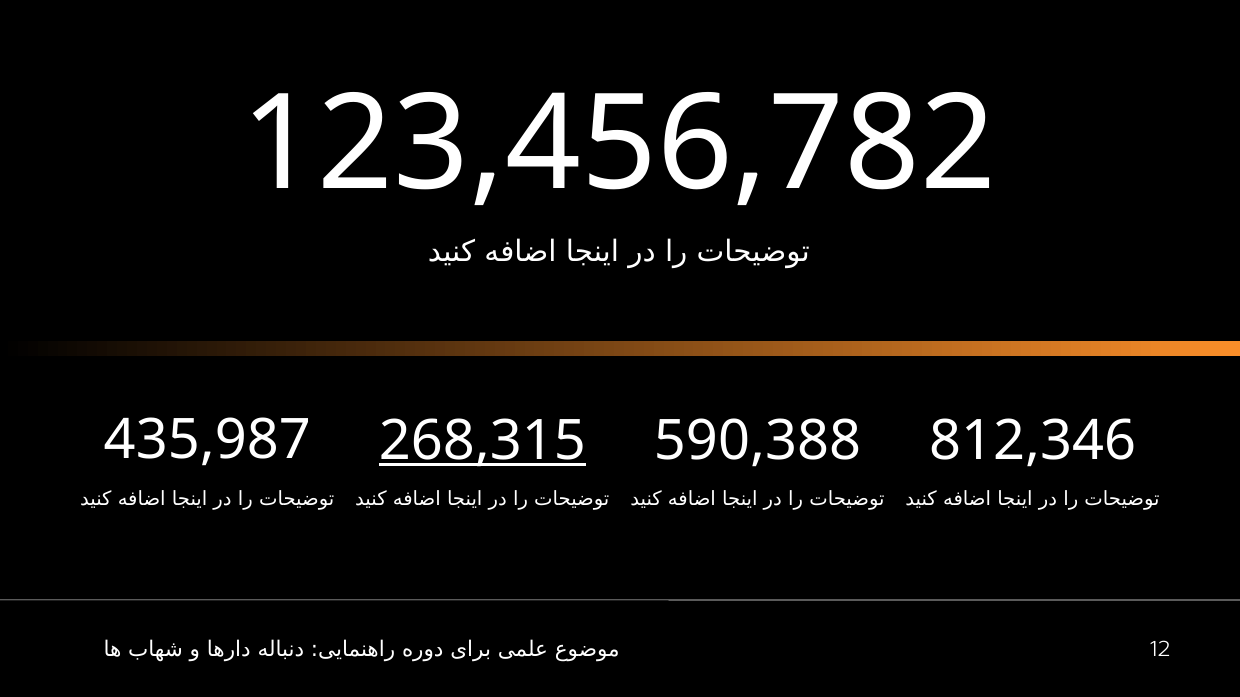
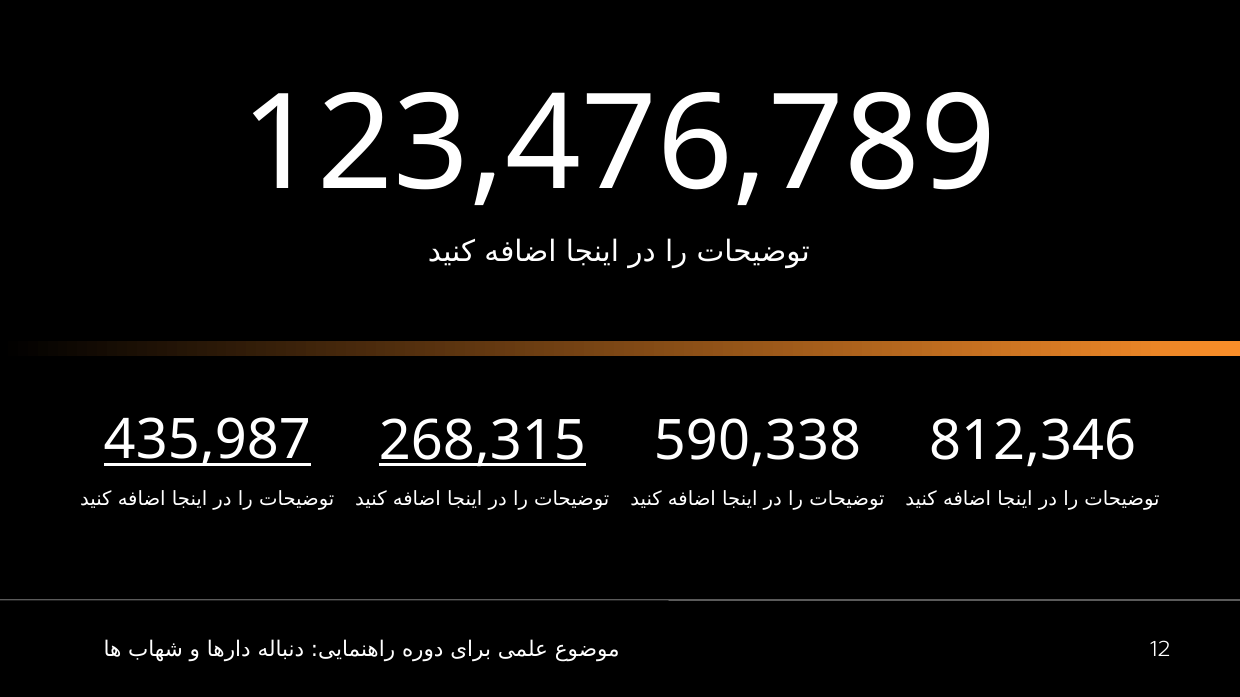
123,456,782: 123,456,782 -> 123,476,789
435,987 underline: none -> present
590,388: 590,388 -> 590,338
